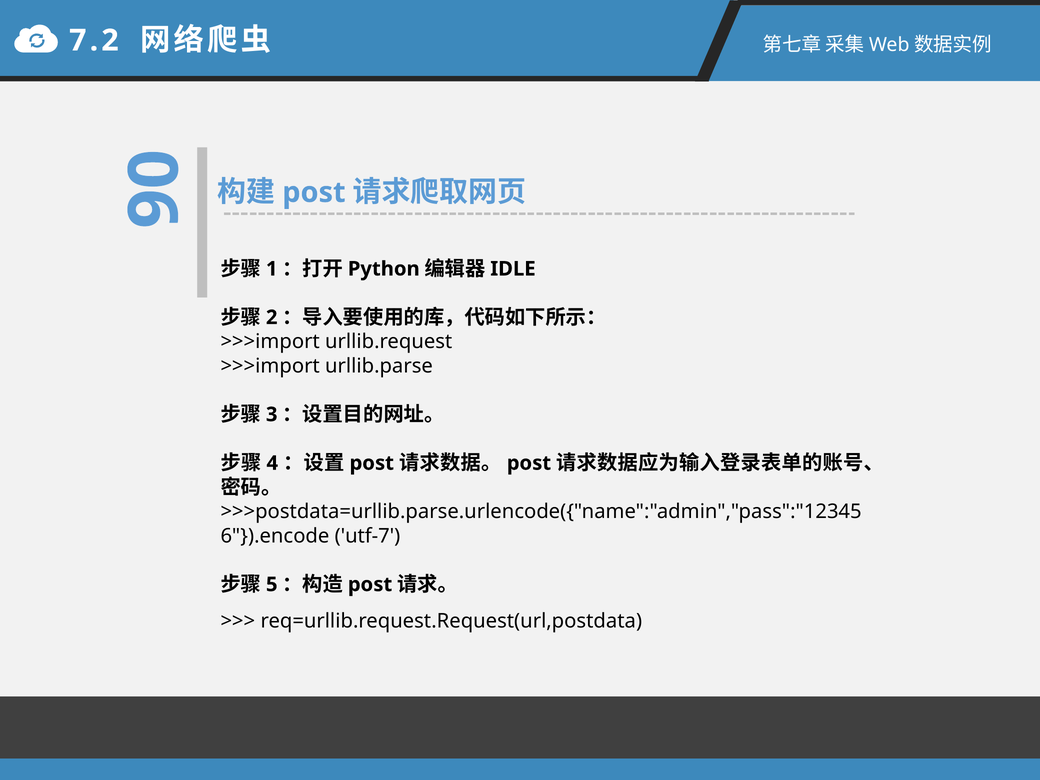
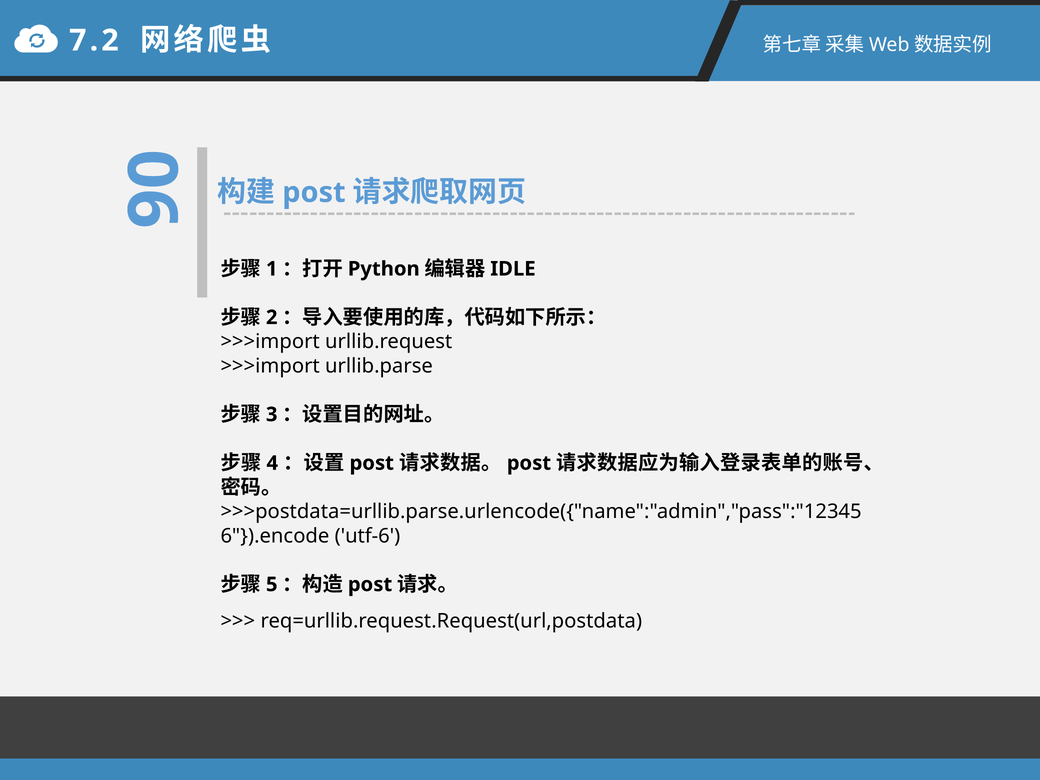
utf-7: utf-7 -> utf-6
